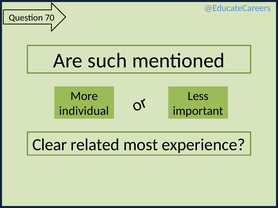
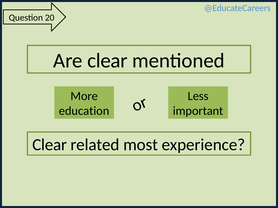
70: 70 -> 20
Are such: such -> clear
individual: individual -> education
